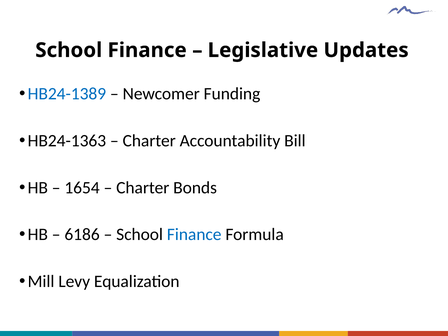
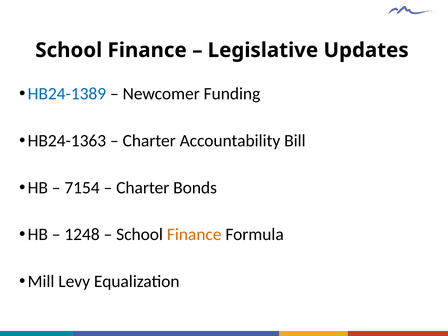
1654: 1654 -> 7154
6186: 6186 -> 1248
Finance at (194, 235) colour: blue -> orange
